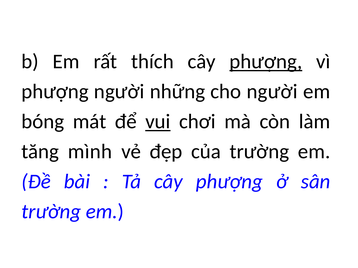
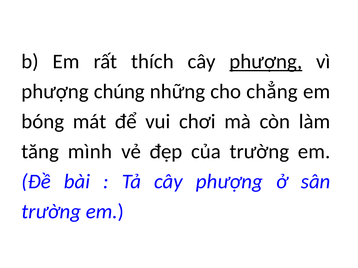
phượng người: người -> chúng
cho người: người -> chẳng
vui underline: present -> none
